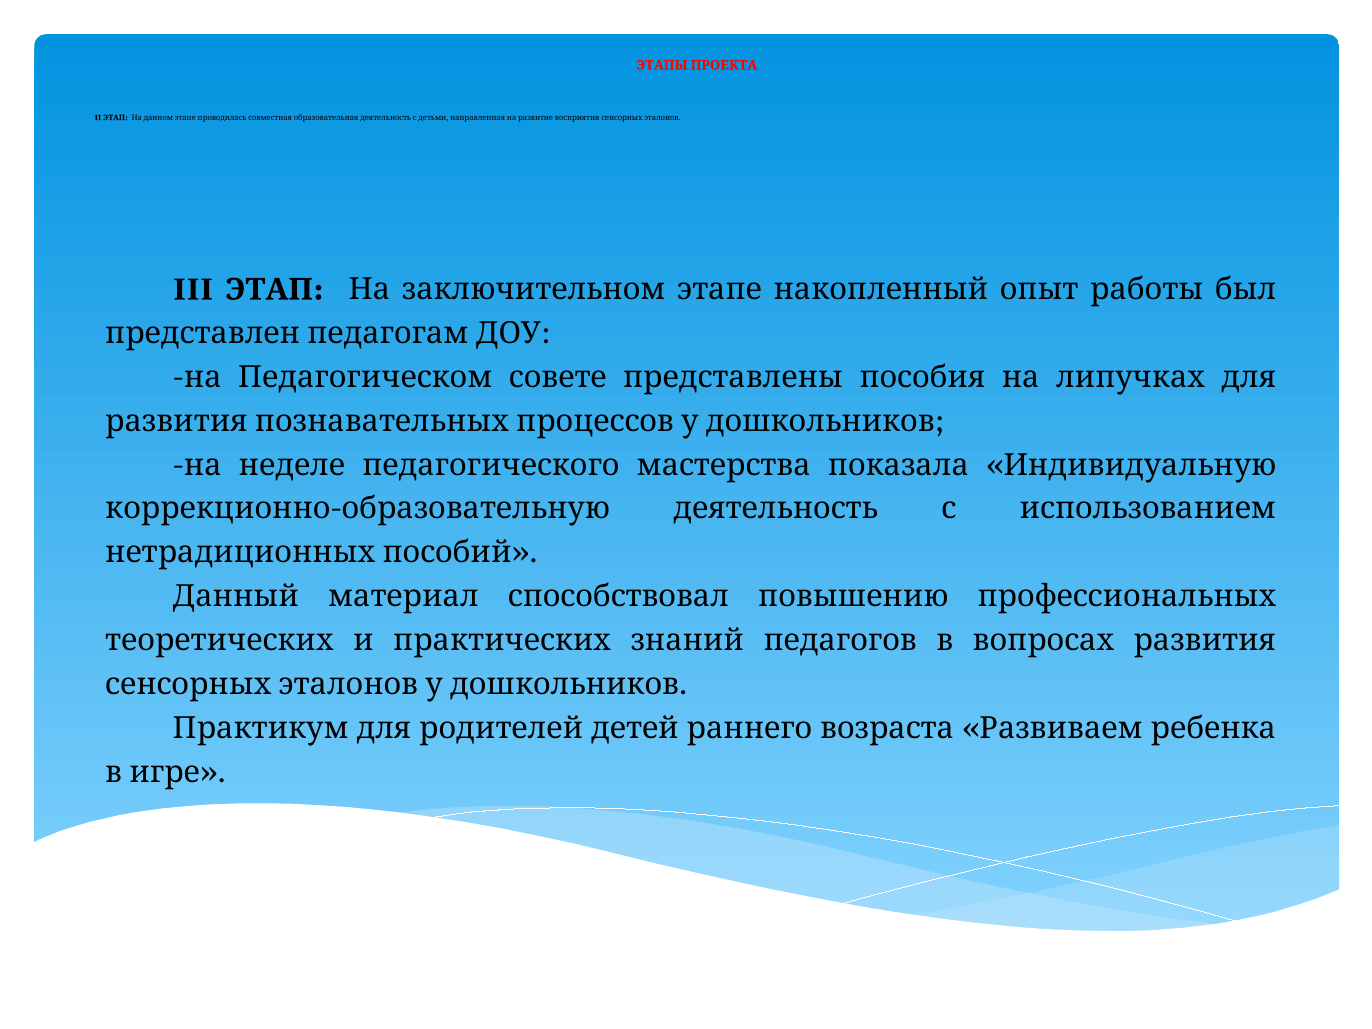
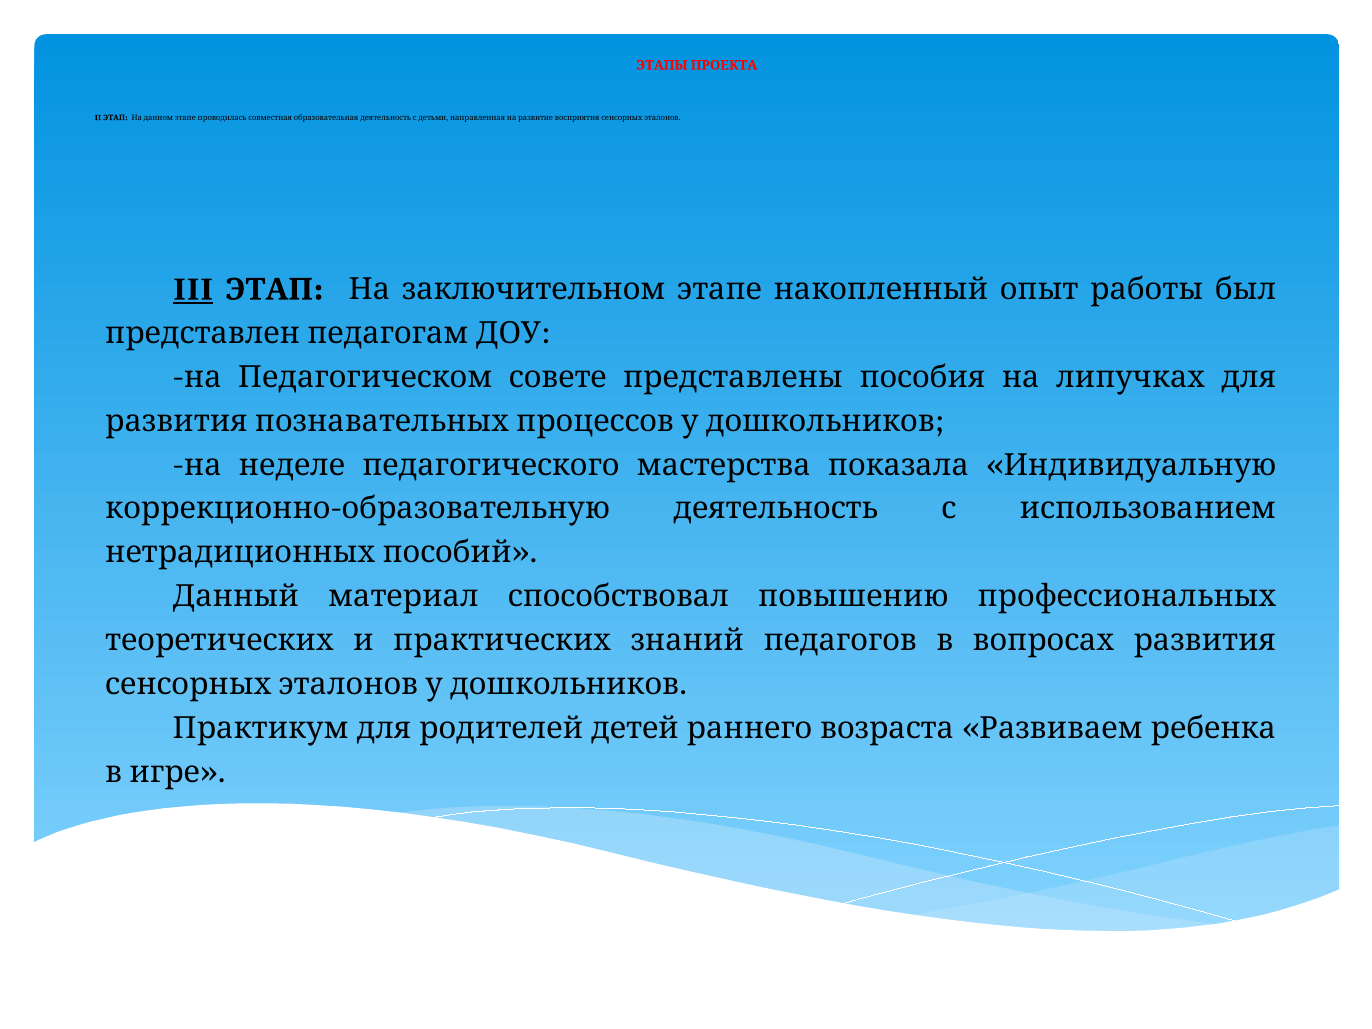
III underline: none -> present
